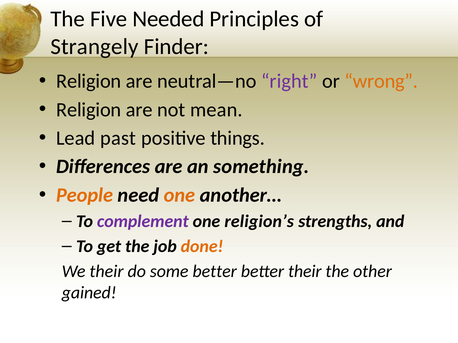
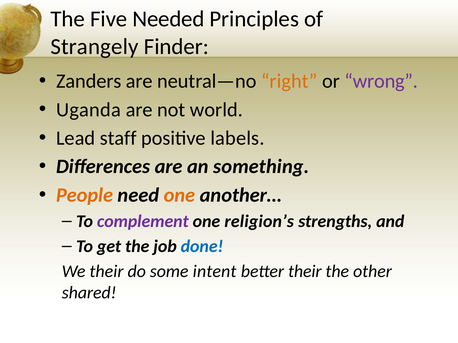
Religion at (89, 81): Religion -> Zanders
right colour: purple -> orange
wrong colour: orange -> purple
Religion at (89, 110): Religion -> Uganda
mean: mean -> world
past: past -> staff
things: things -> labels
done colour: orange -> blue
some better: better -> intent
gained: gained -> shared
